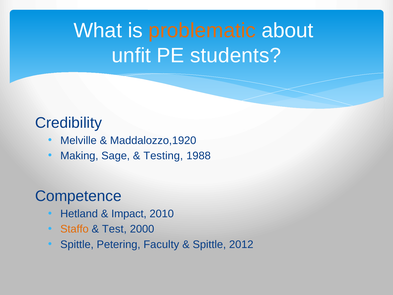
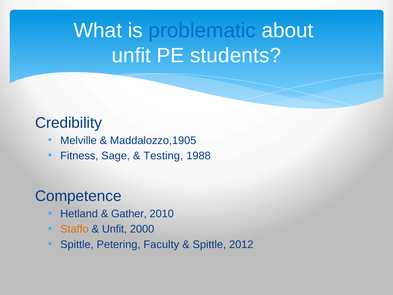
problematic colour: orange -> blue
Maddalozzo,1920: Maddalozzo,1920 -> Maddalozzo,1905
Making: Making -> Fitness
Impact: Impact -> Gather
Test at (114, 229): Test -> Unfit
